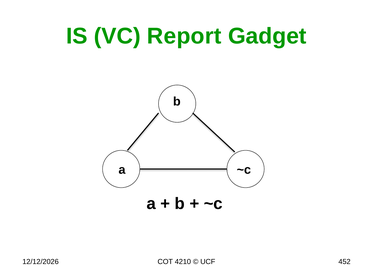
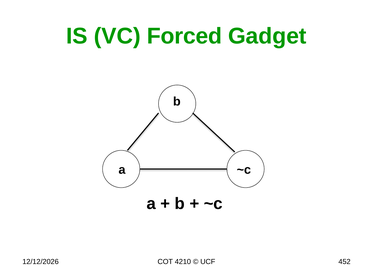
Report: Report -> Forced
